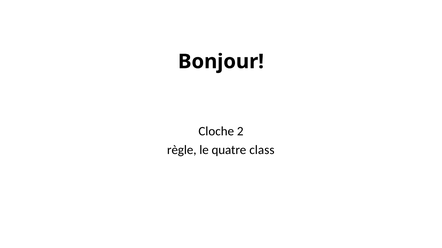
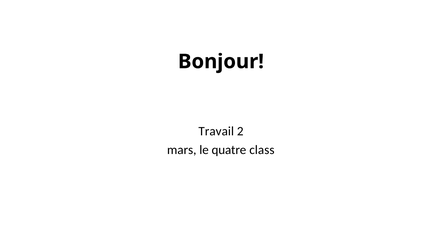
Cloche: Cloche -> Travail
règle: règle -> mars
